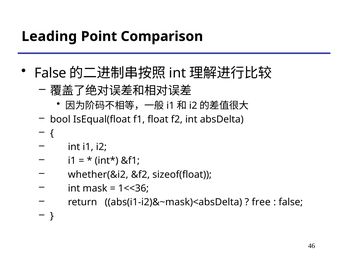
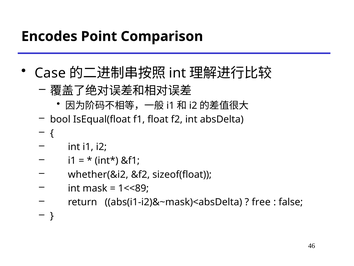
Leading: Leading -> Encodes
False at (50, 73): False -> Case
1<<36: 1<<36 -> 1<<89
